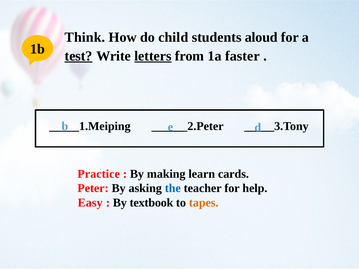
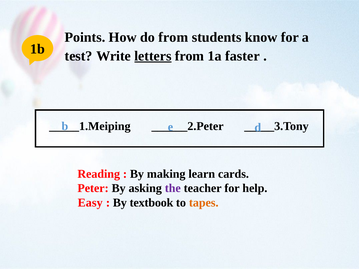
Think: Think -> Points
do child: child -> from
aloud: aloud -> know
test underline: present -> none
Practice: Practice -> Reading
the colour: blue -> purple
